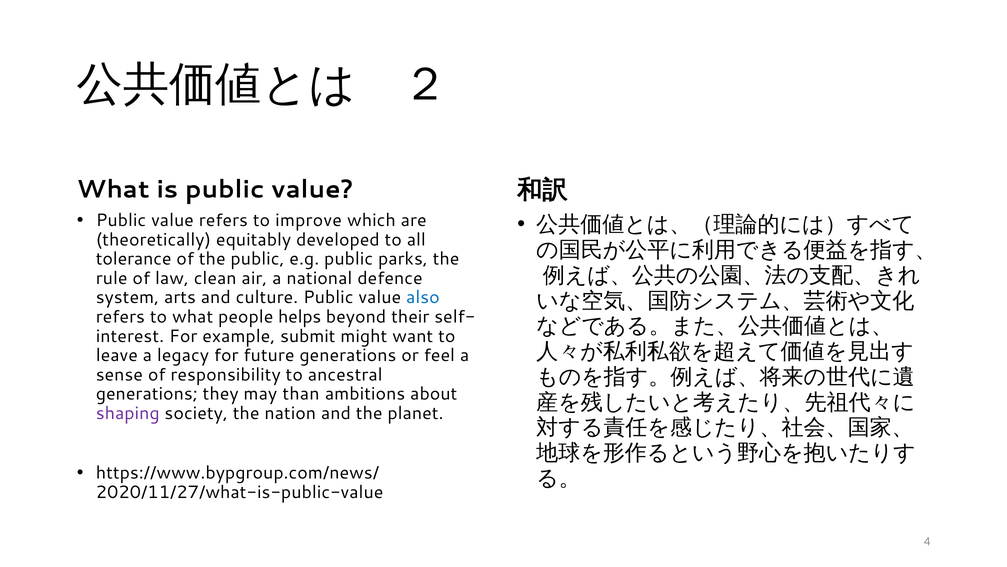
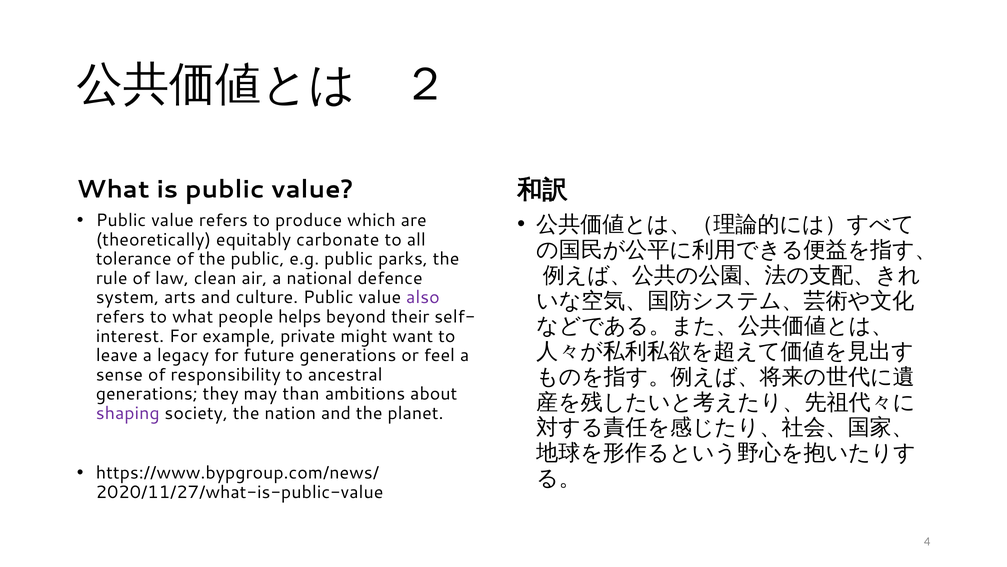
improve: improve -> produce
developed: developed -> carbonate
also colour: blue -> purple
submit: submit -> private
